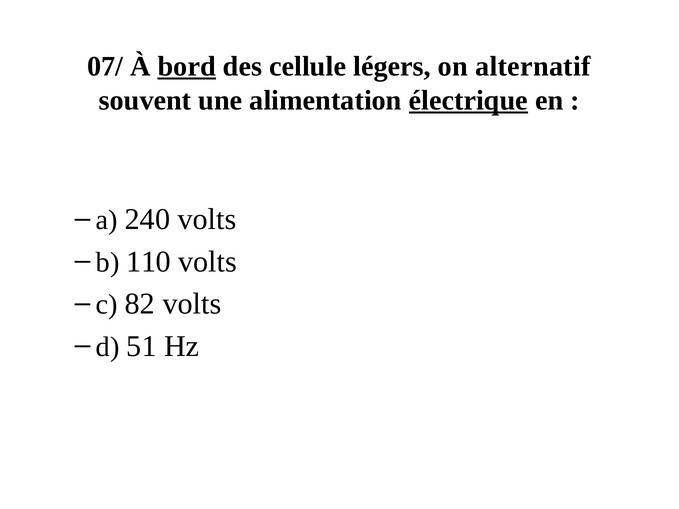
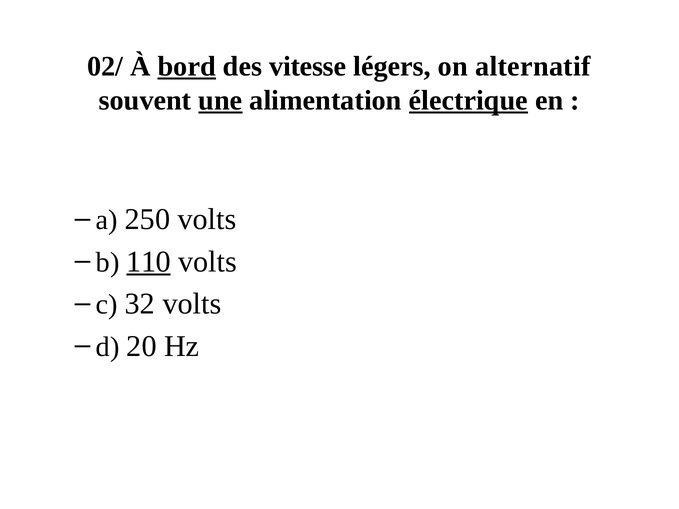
07/: 07/ -> 02/
cellule: cellule -> vitesse
une underline: none -> present
240: 240 -> 250
110 underline: none -> present
82: 82 -> 32
51: 51 -> 20
